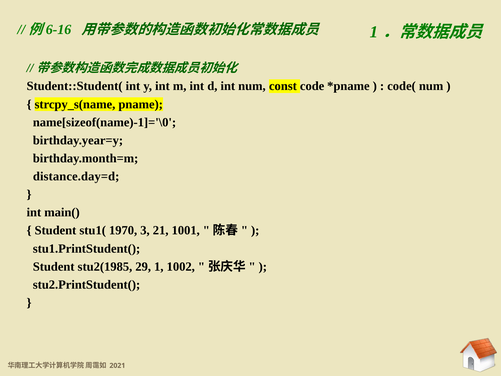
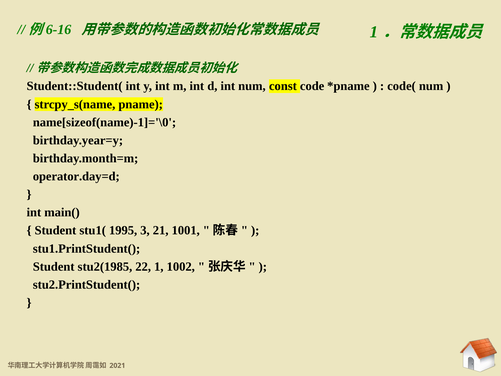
distance.day=d: distance.day=d -> operator.day=d
1970: 1970 -> 1995
29: 29 -> 22
